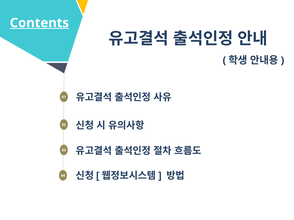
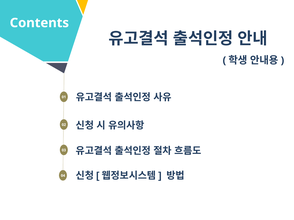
Contents underline: present -> none
